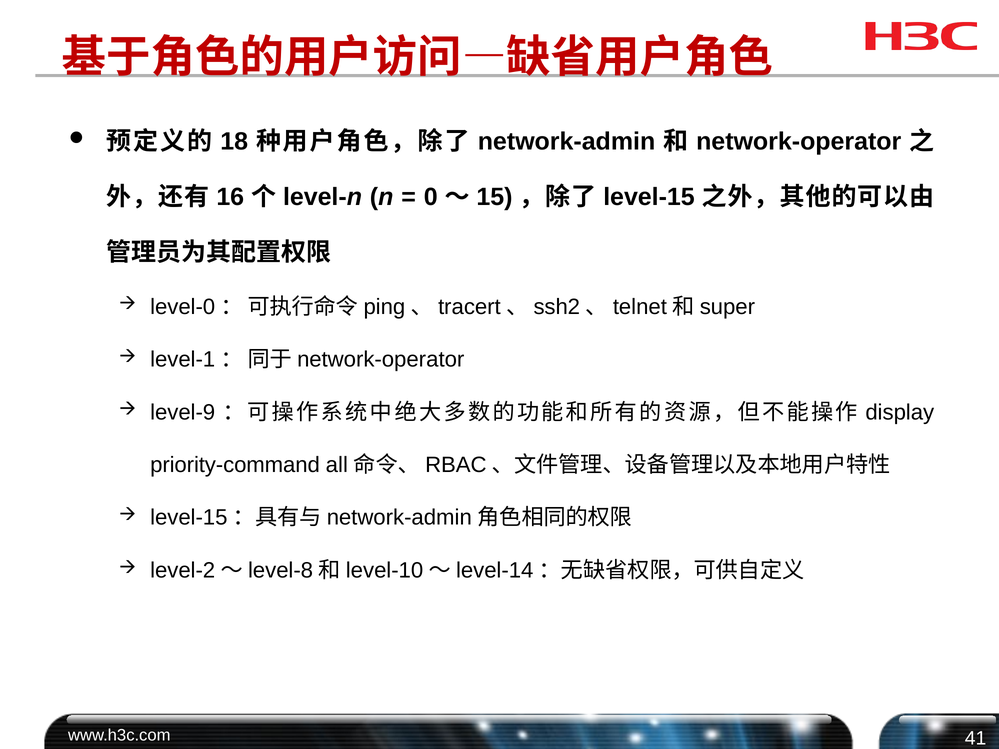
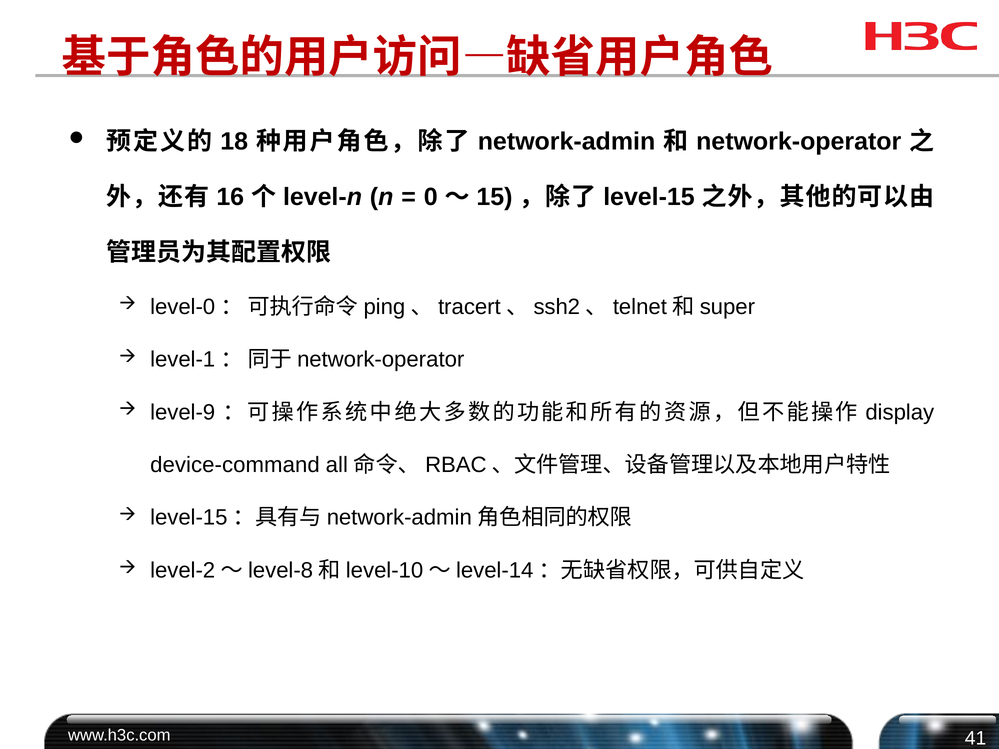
priority-command: priority-command -> device-command
